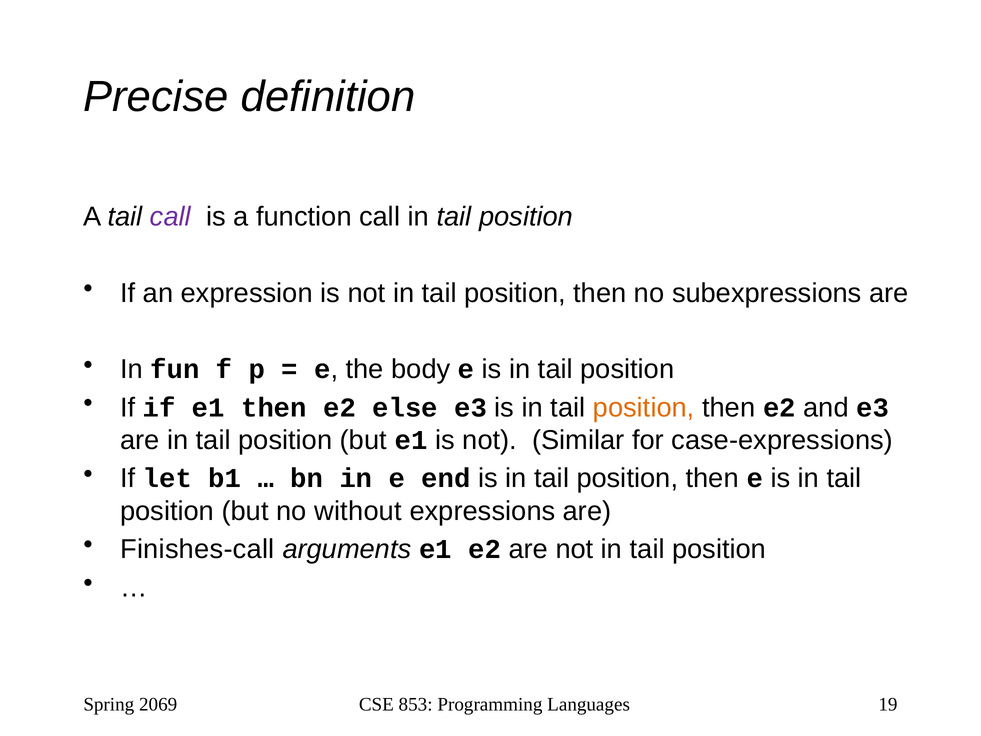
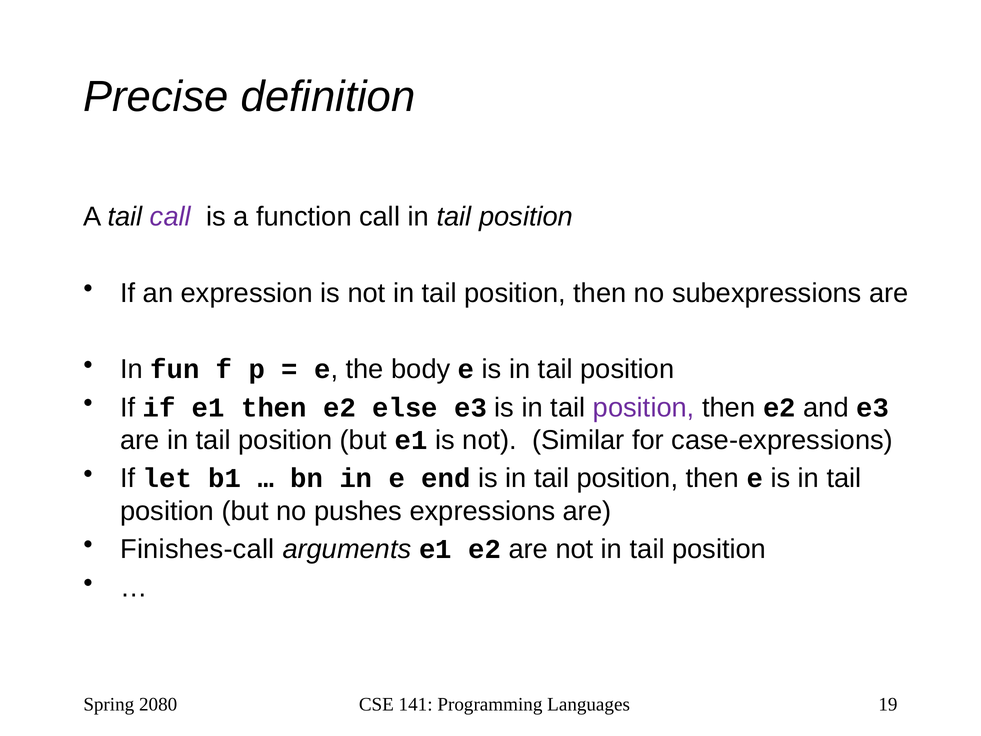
position at (644, 407) colour: orange -> purple
without: without -> pushes
2069: 2069 -> 2080
853: 853 -> 141
